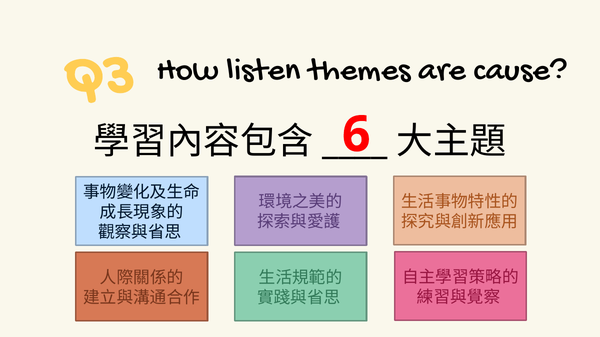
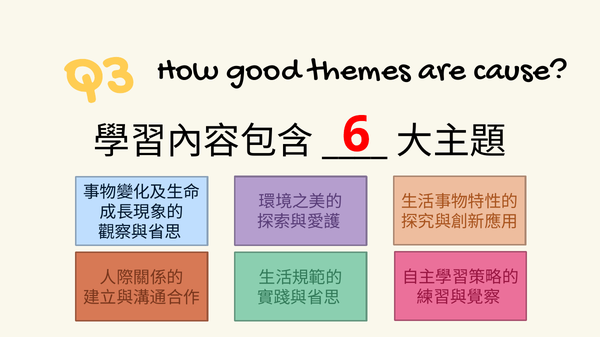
listen: listen -> good
